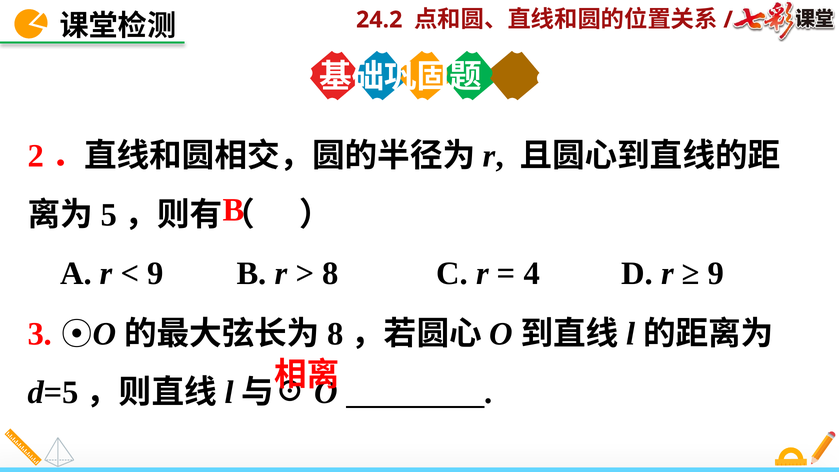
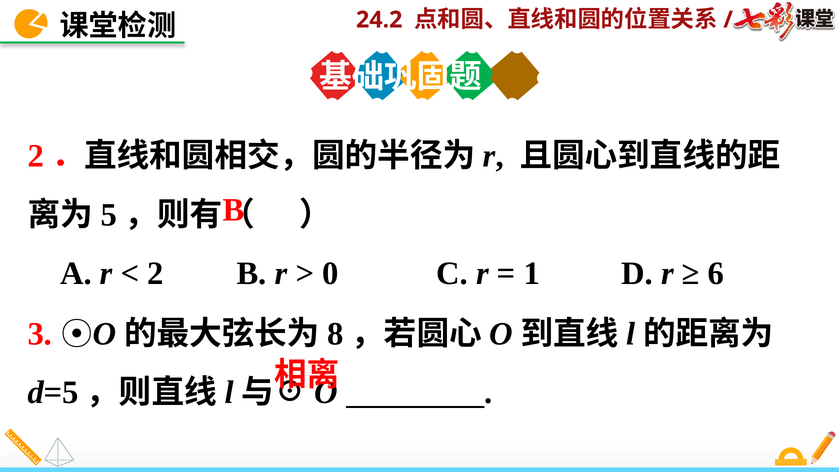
9 at (155, 274): 9 -> 2
8 at (330, 274): 8 -> 0
4: 4 -> 1
9 at (716, 274): 9 -> 6
